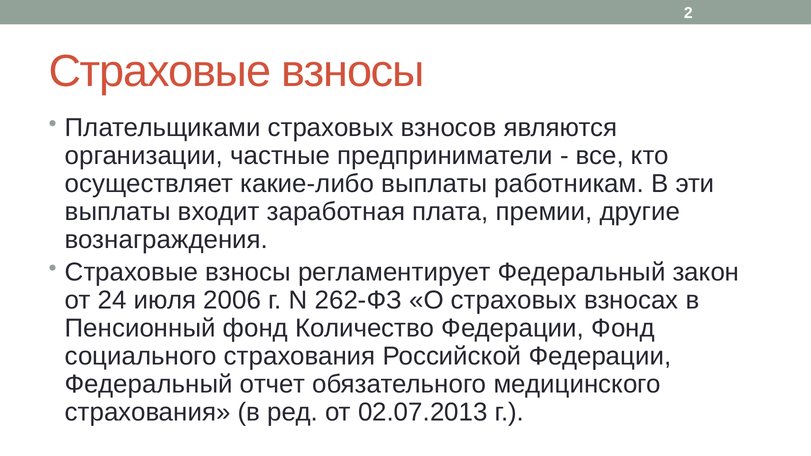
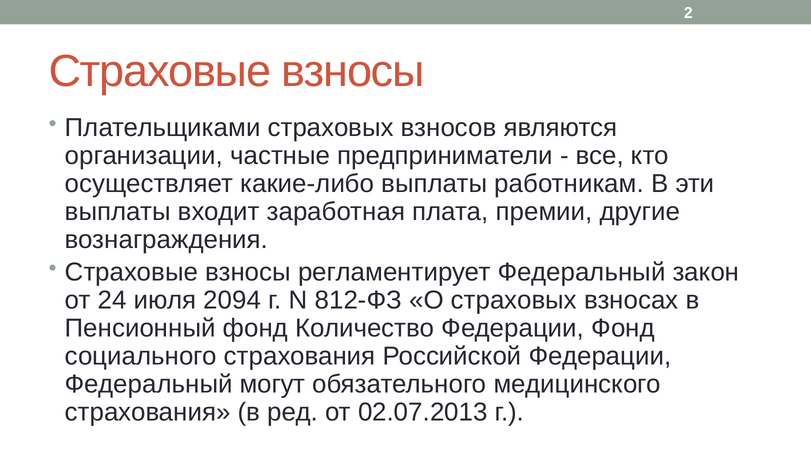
2006: 2006 -> 2094
262-ФЗ: 262-ФЗ -> 812-ФЗ
отчет: отчет -> могут
